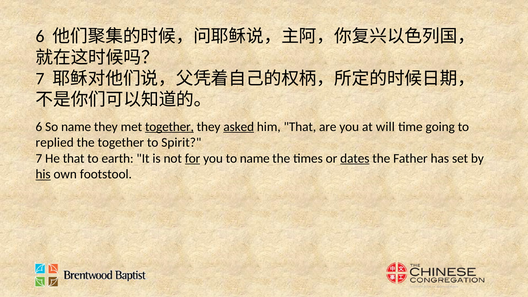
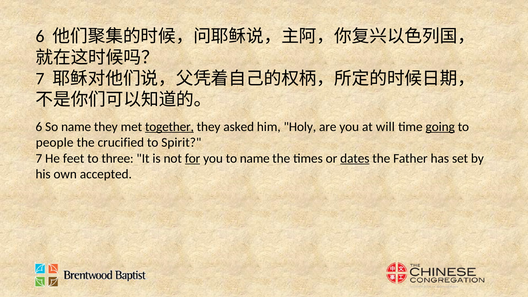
asked underline: present -> none
him That: That -> Holy
going underline: none -> present
replied: replied -> people
the together: together -> crucified
He that: that -> feet
earth: earth -> three
his underline: present -> none
footstool: footstool -> accepted
